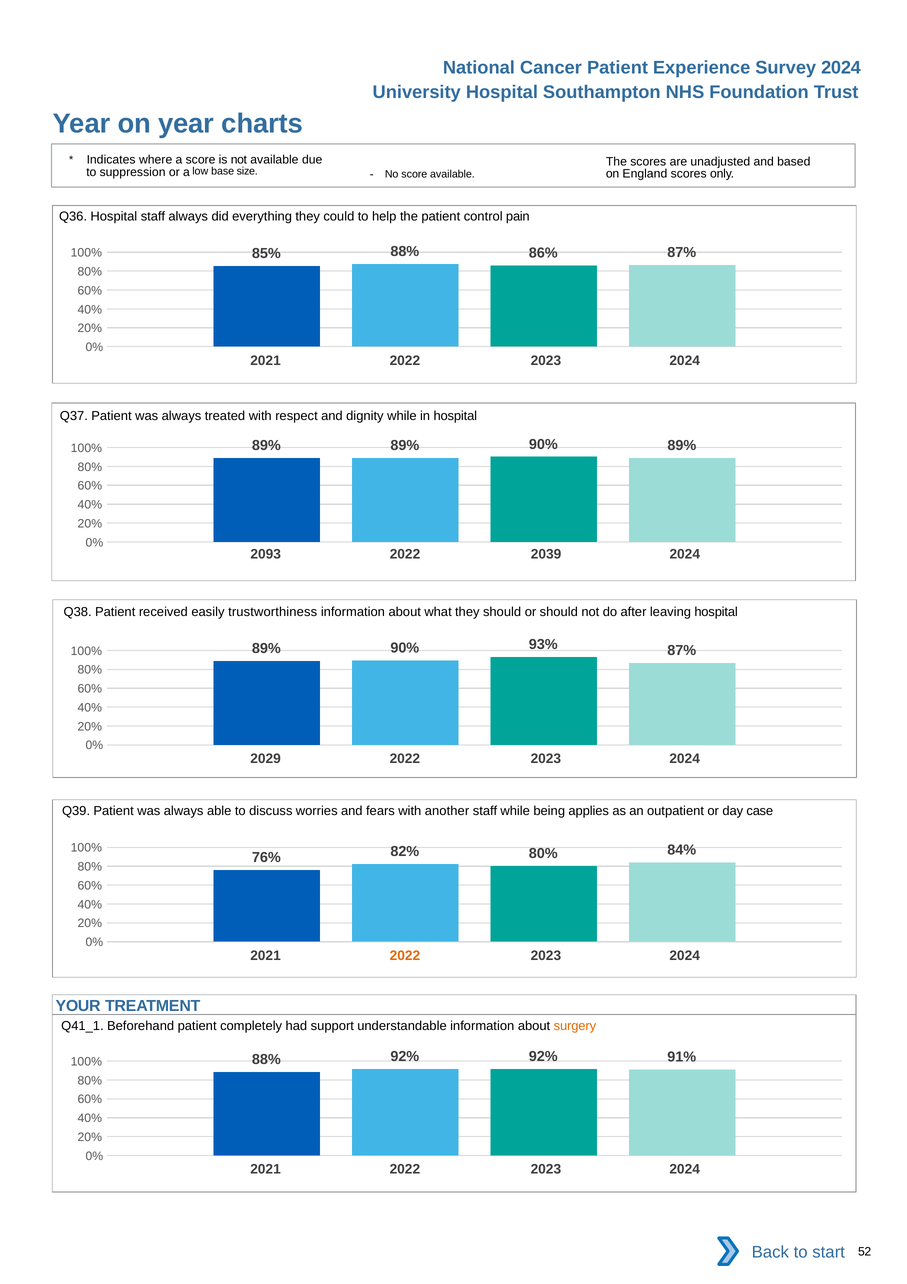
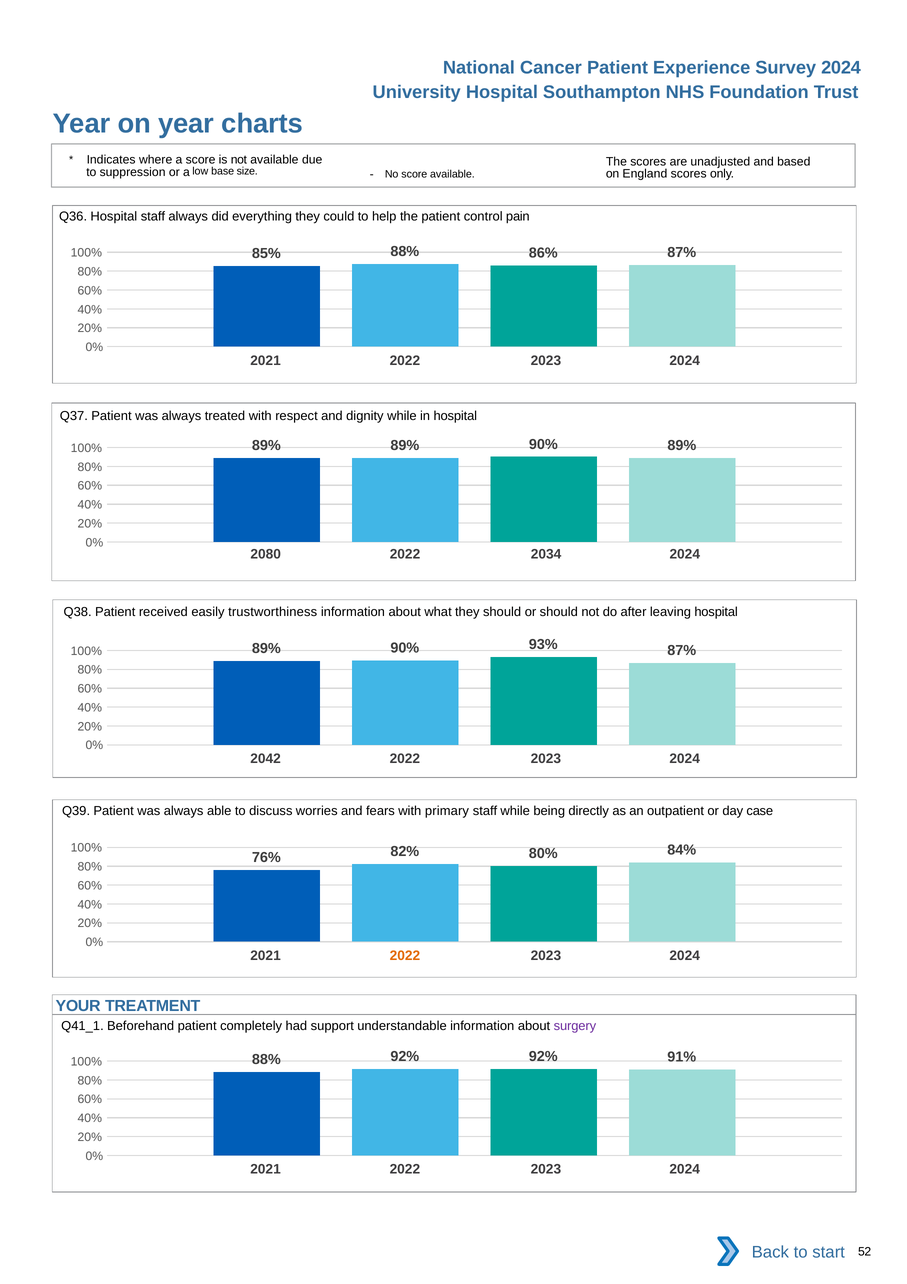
2093: 2093 -> 2080
2039: 2039 -> 2034
2029: 2029 -> 2042
another: another -> primary
applies: applies -> directly
surgery colour: orange -> purple
